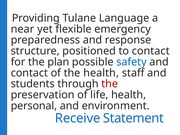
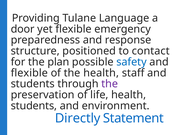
near: near -> door
contact at (29, 73): contact -> flexible
the at (110, 84) colour: red -> purple
personal at (34, 106): personal -> students
Receive: Receive -> Directly
